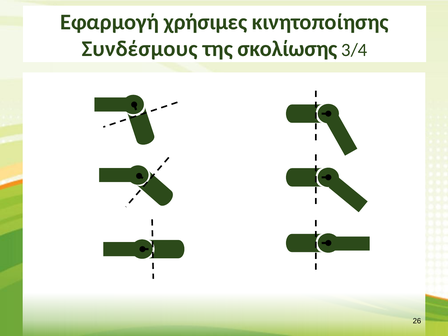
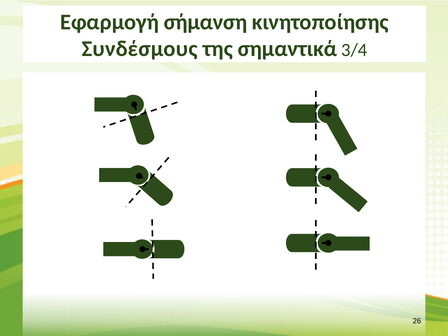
χρήσιμες: χρήσιμες -> σήμανση
σκολίωσης: σκολίωσης -> σημαντικά
